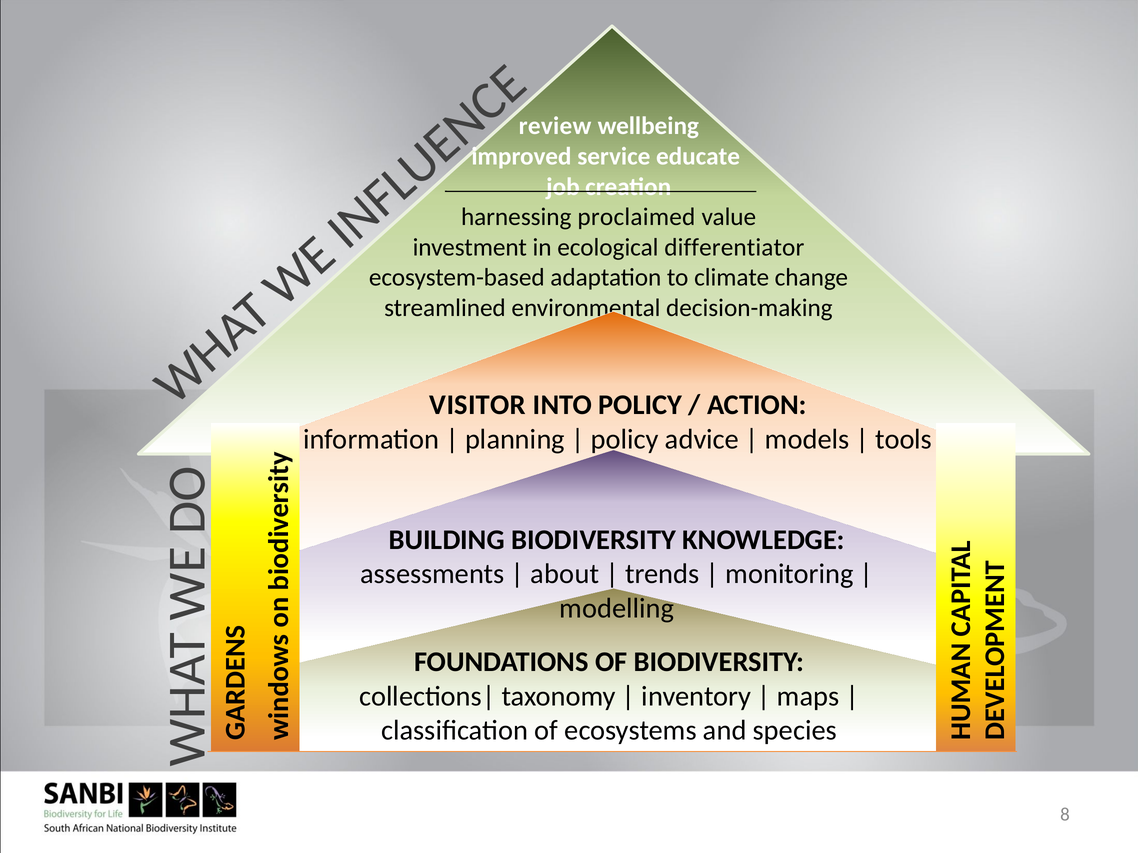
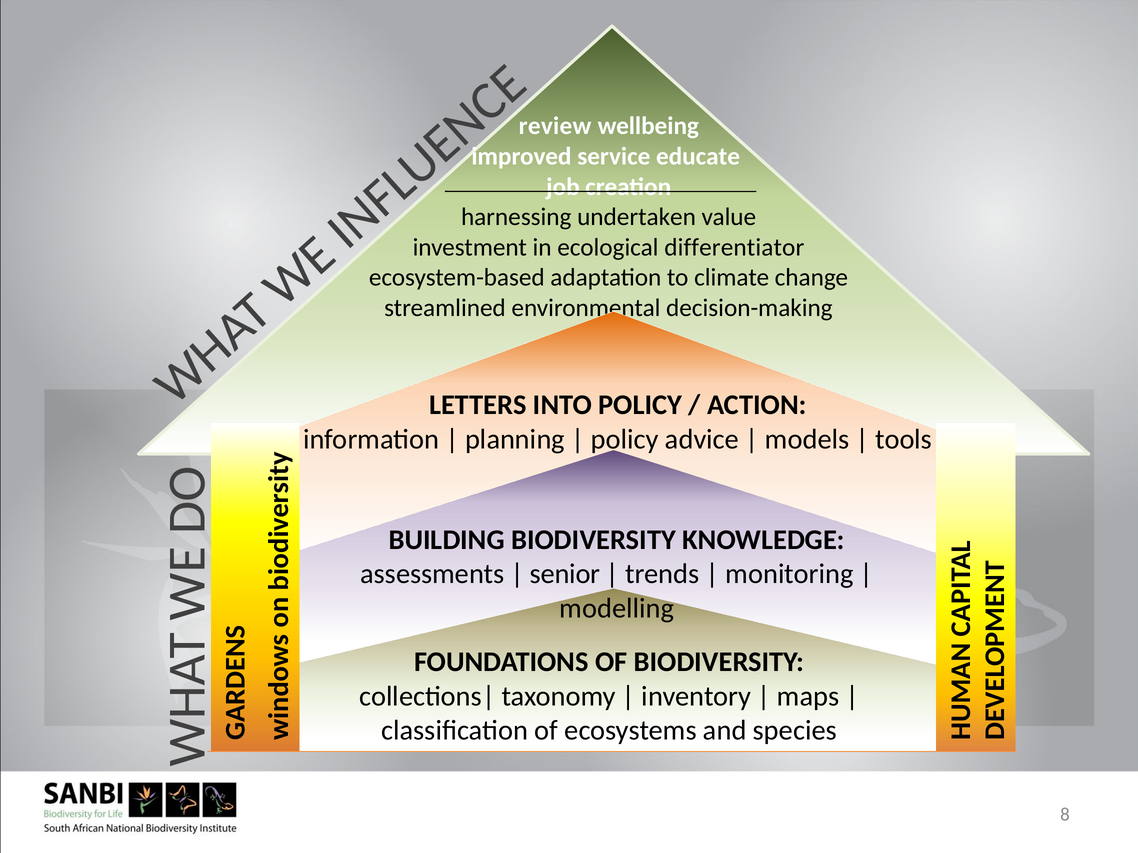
proclaimed: proclaimed -> undertaken
VISITOR: VISITOR -> LETTERS
about: about -> senior
